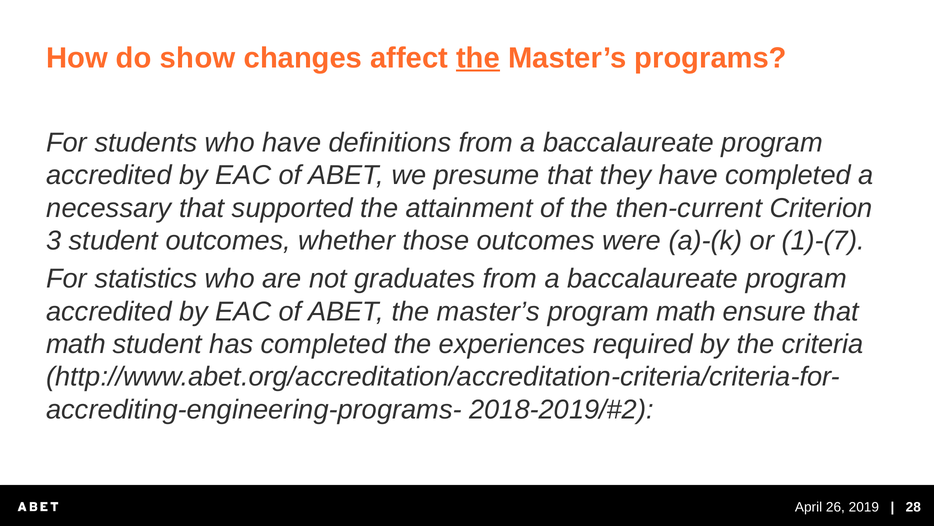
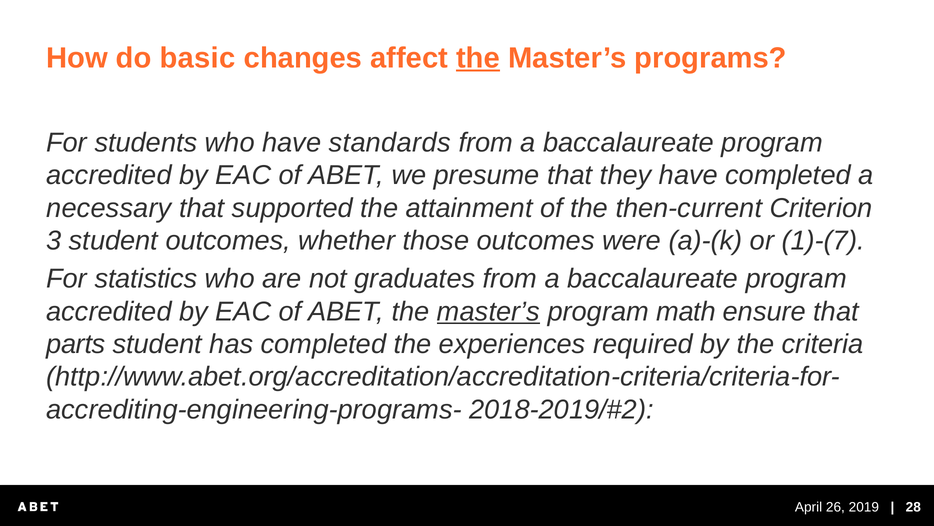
show: show -> basic
definitions: definitions -> standards
master’s at (489, 311) underline: none -> present
math at (76, 344): math -> parts
